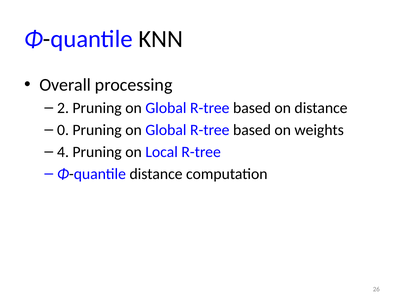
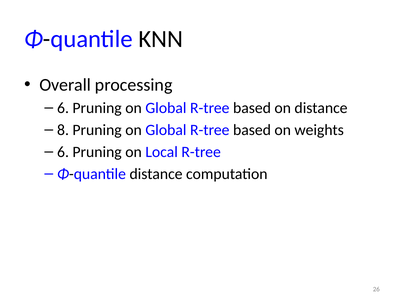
2 at (63, 108): 2 -> 6
0: 0 -> 8
4 at (63, 152): 4 -> 6
